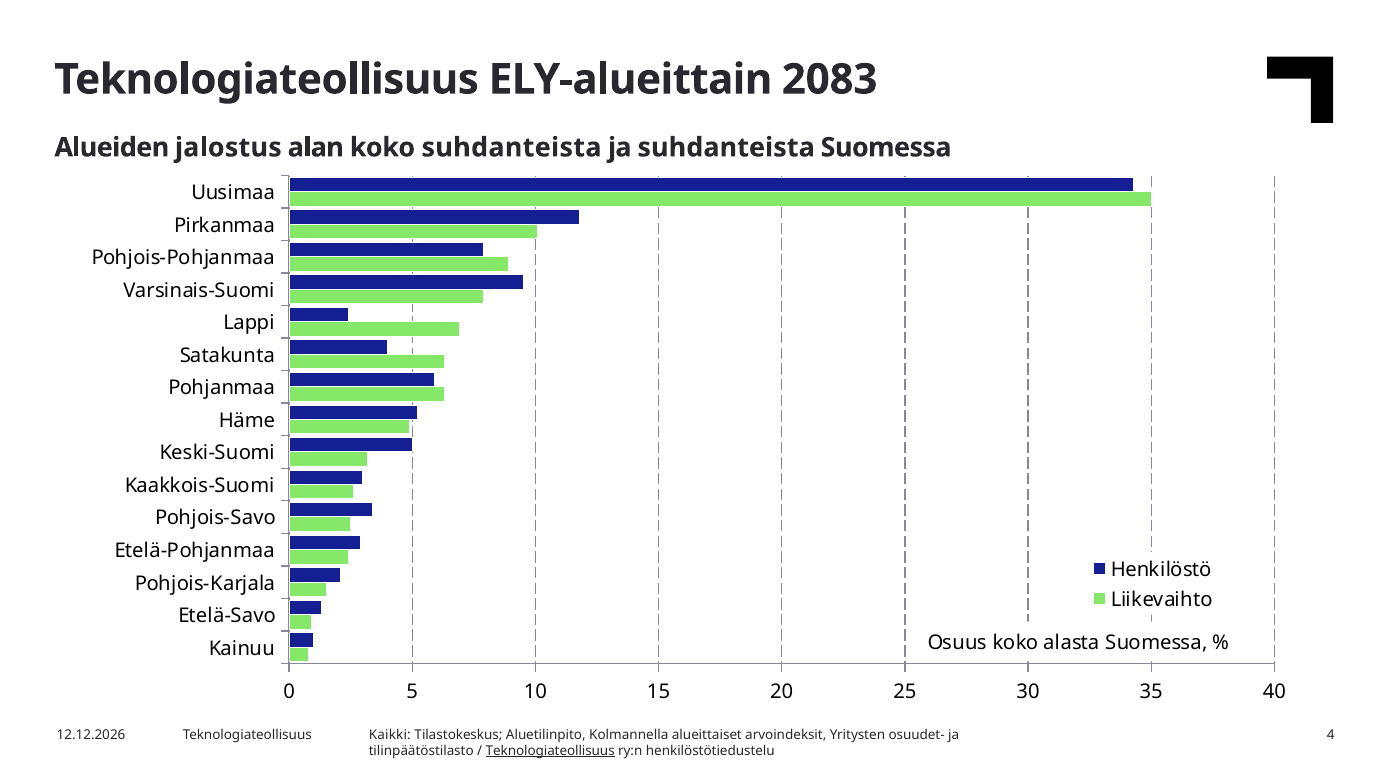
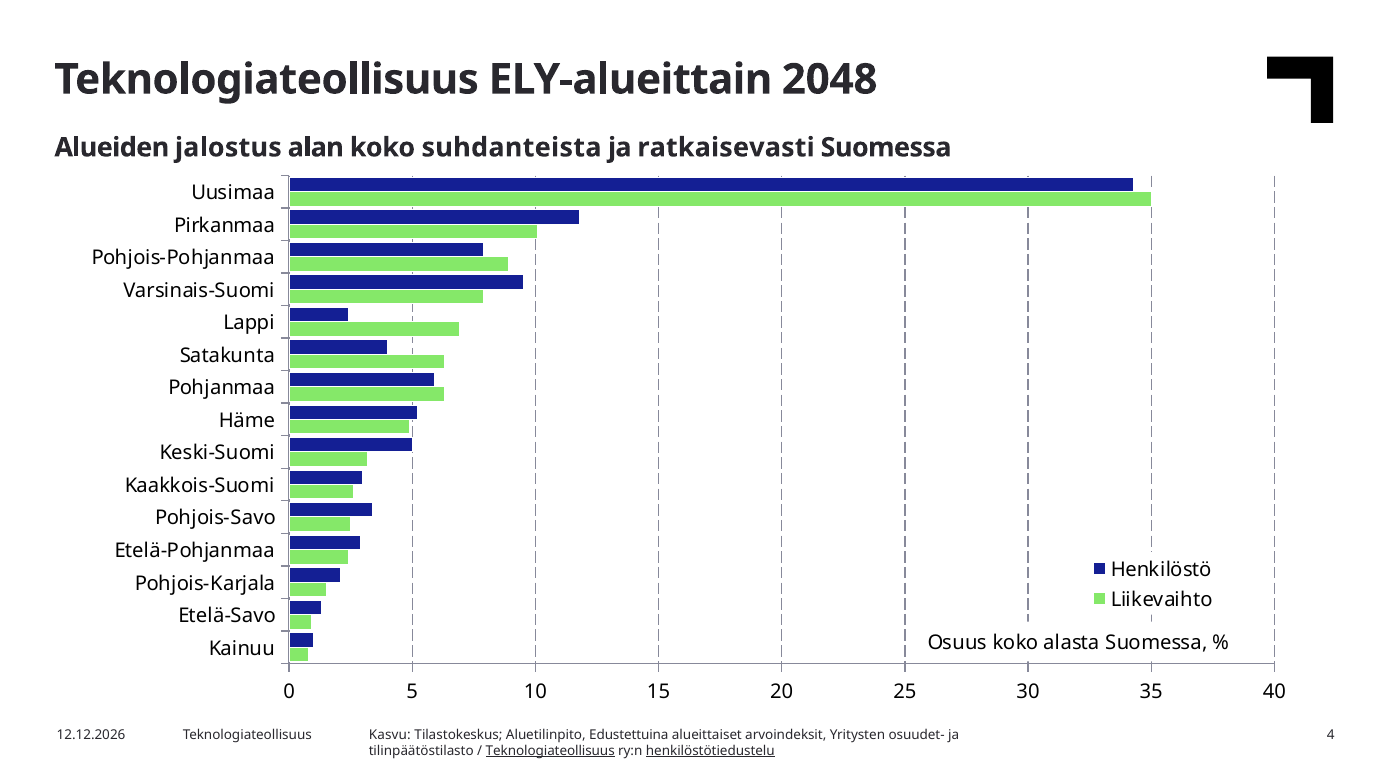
2083: 2083 -> 2048
ja suhdanteista: suhdanteista -> ratkaisevasti
Kaikki: Kaikki -> Kasvu
Kolmannella: Kolmannella -> Edustettuina
henkilöstötiedustelu underline: none -> present
